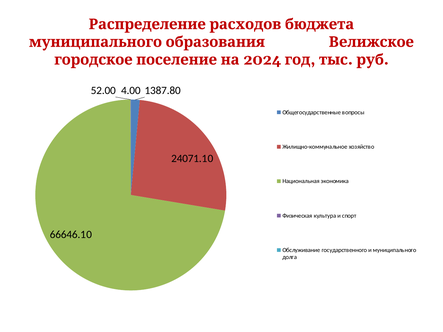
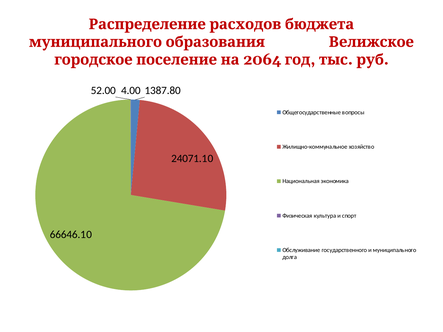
2024: 2024 -> 2064
